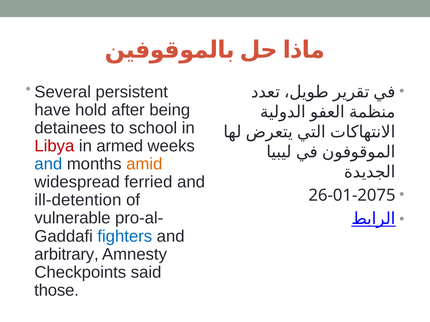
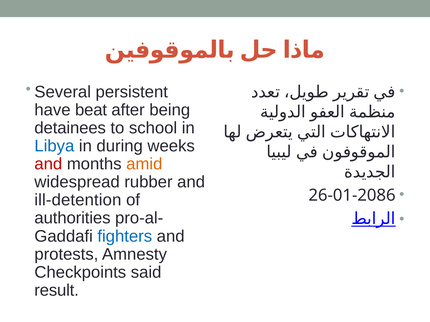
hold: hold -> beat
Libya colour: red -> blue
armed: armed -> during
and at (48, 164) colour: blue -> red
ferried: ferried -> rubber
26-01-2075: 26-01-2075 -> 26-01-2086
vulnerable: vulnerable -> authorities
arbitrary: arbitrary -> protests
those: those -> result
